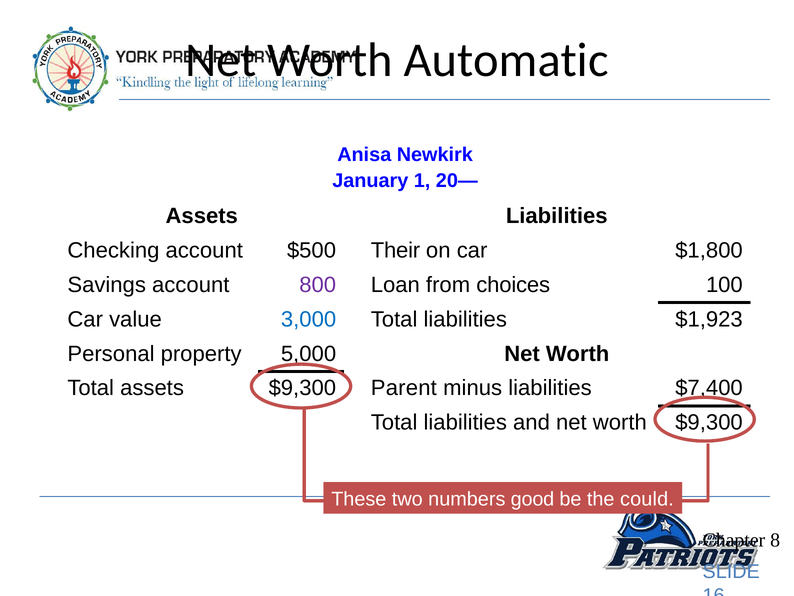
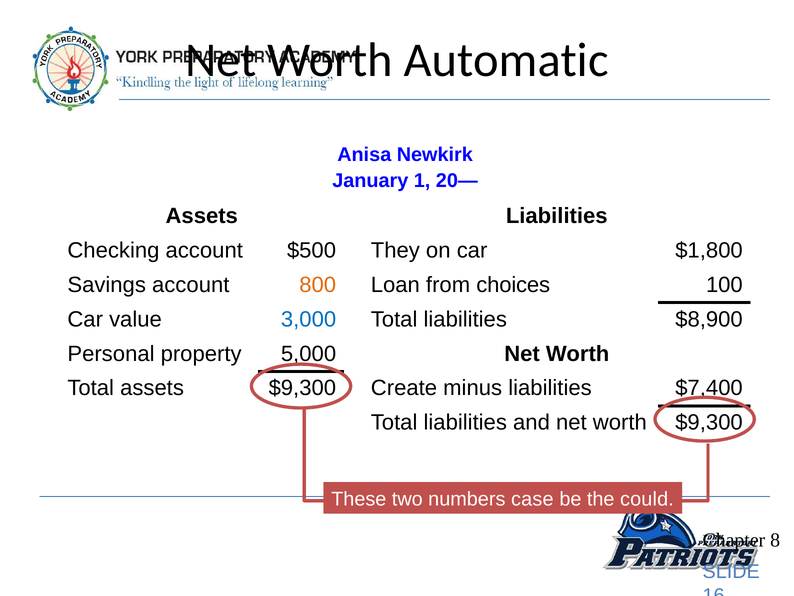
Their: Their -> They
800 colour: purple -> orange
$1,923: $1,923 -> $8,900
Parent: Parent -> Create
good: good -> case
